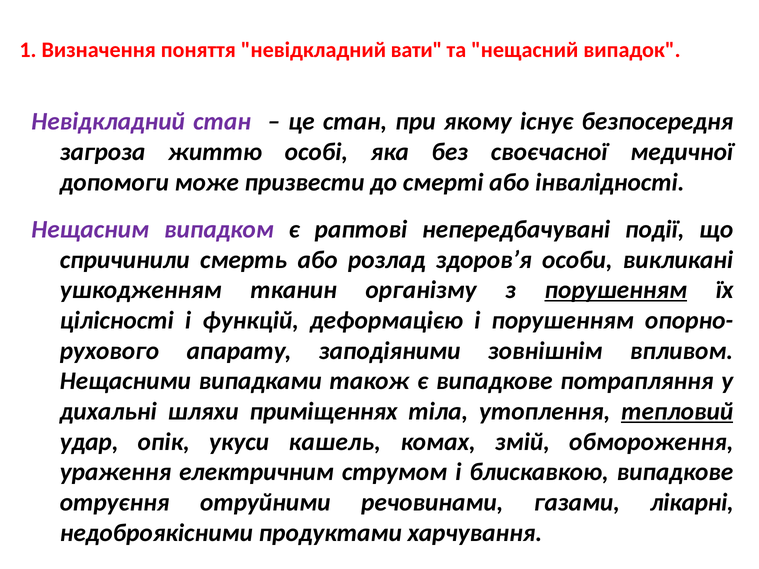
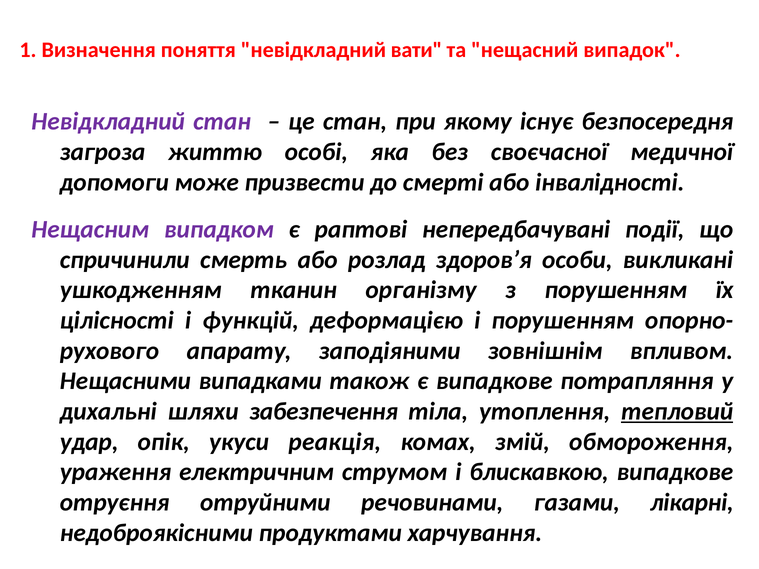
порушенням at (616, 290) underline: present -> none
приміщеннях: приміщеннях -> забезпечення
кашель: кашель -> реакція
